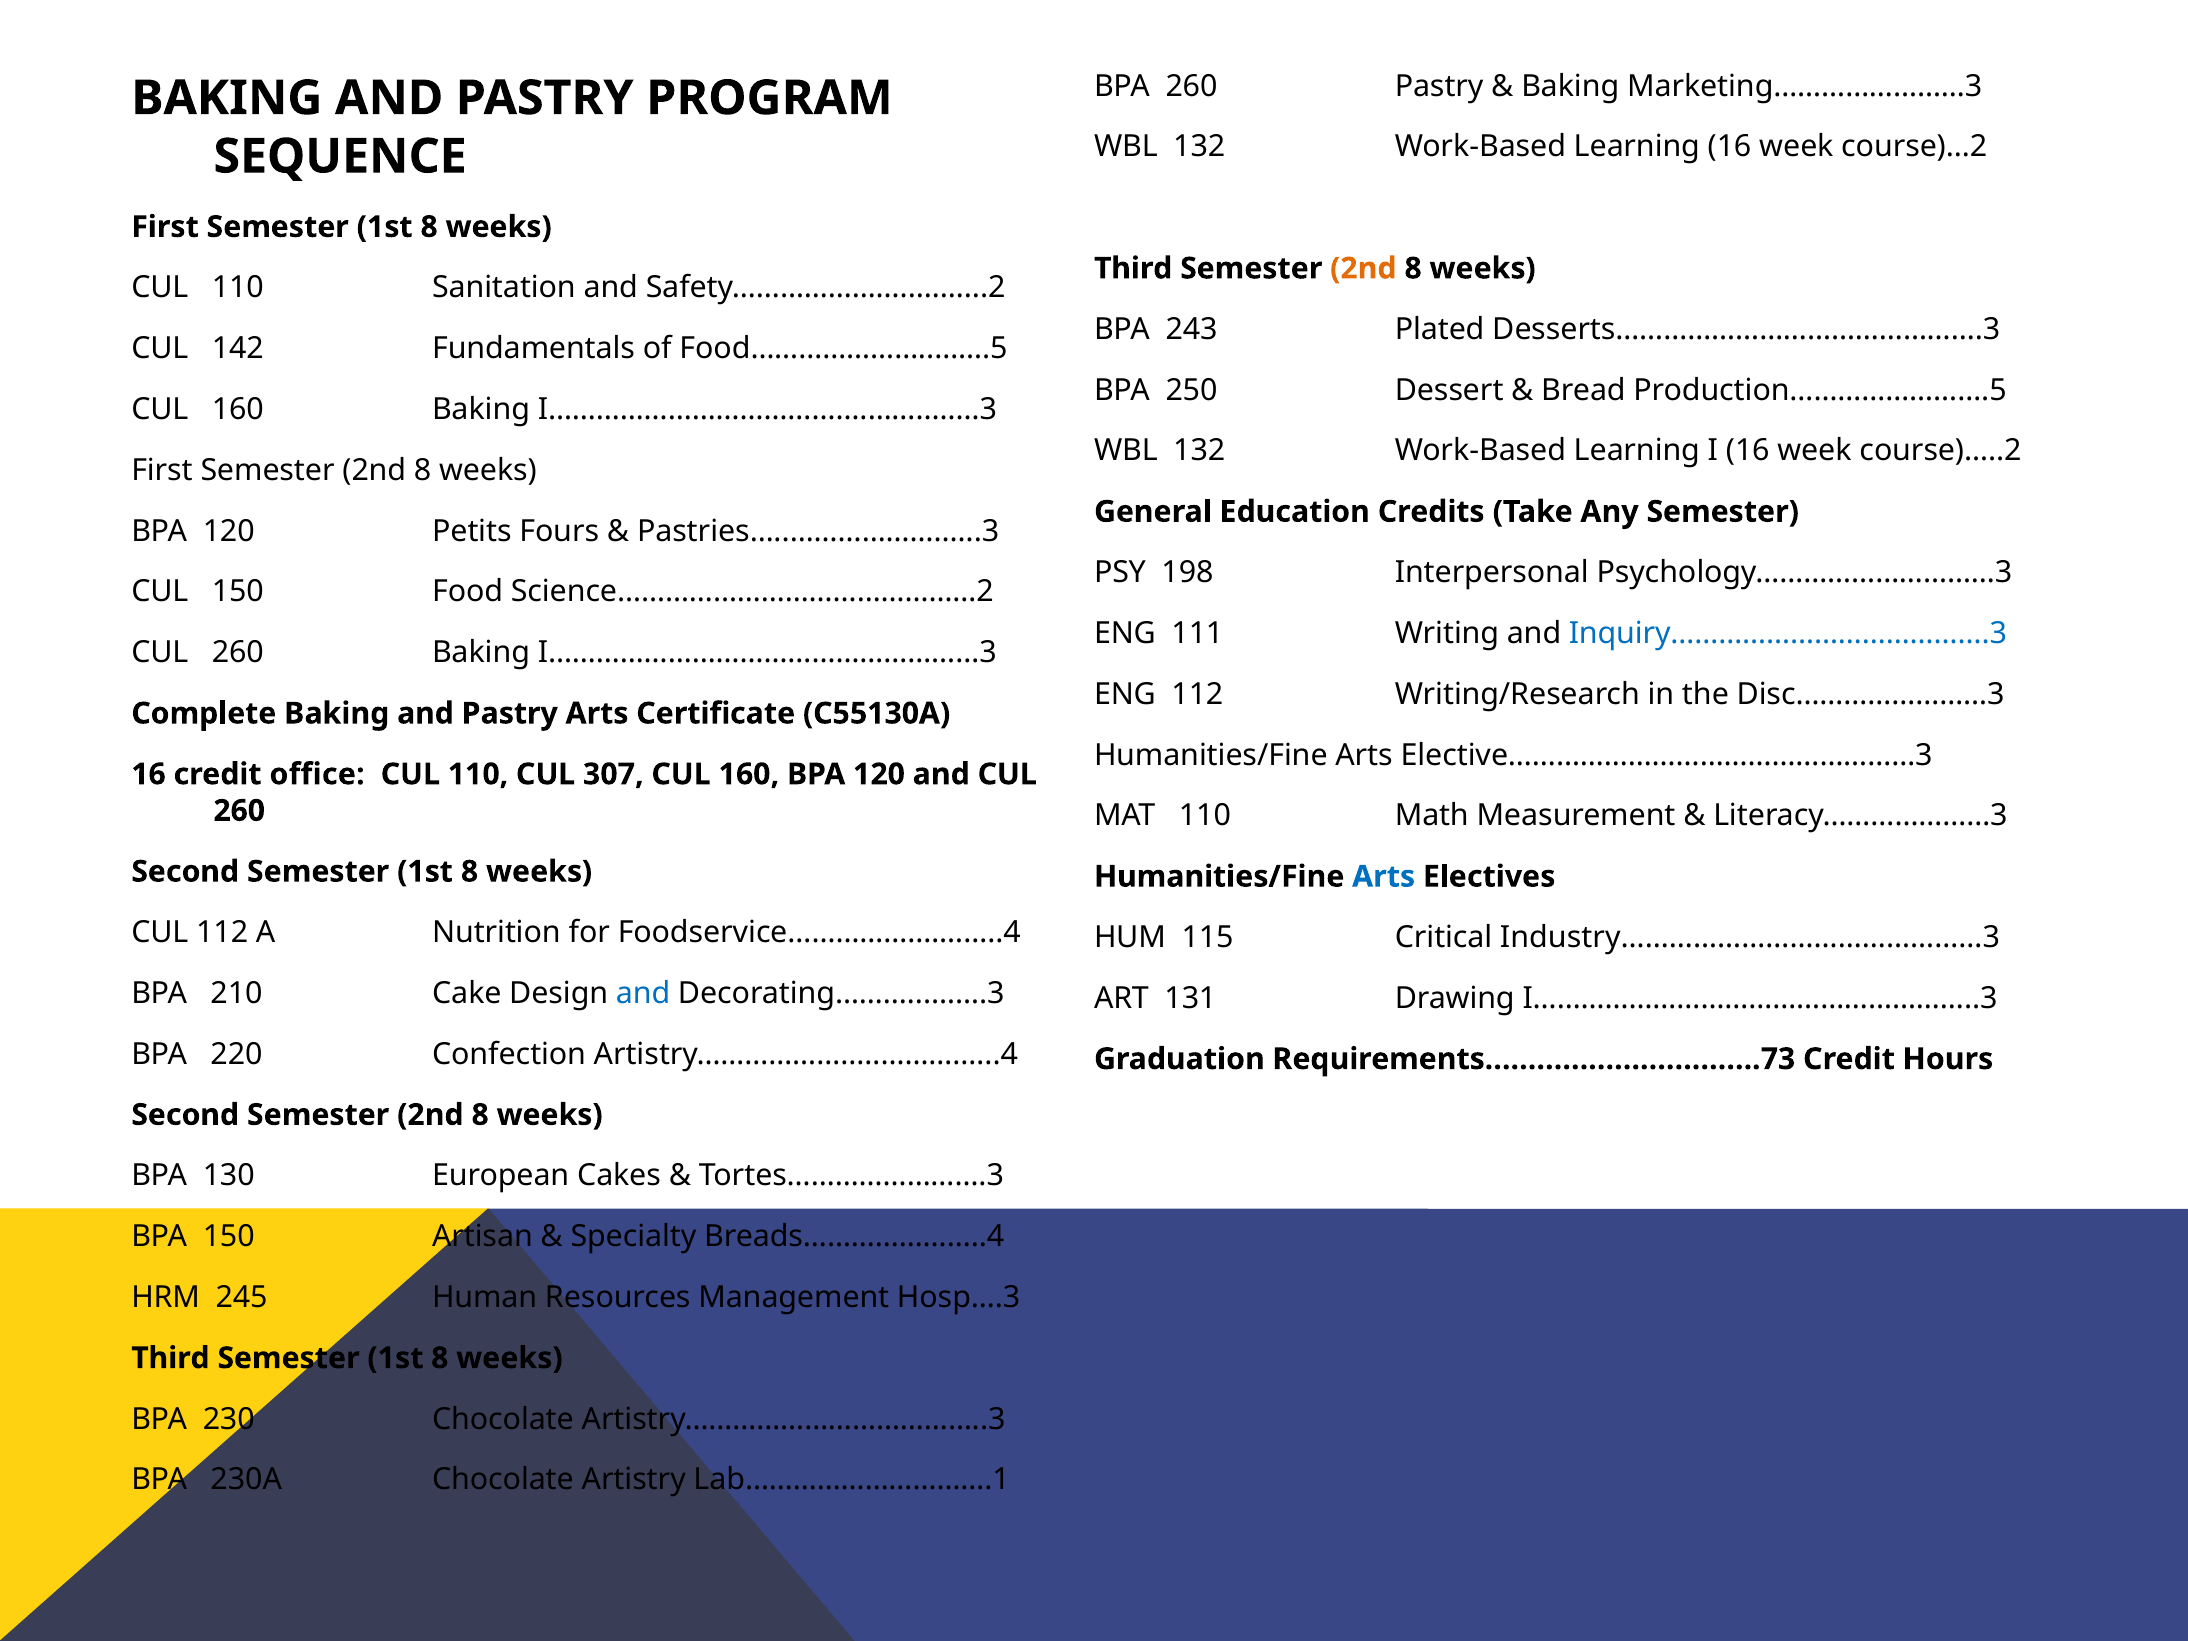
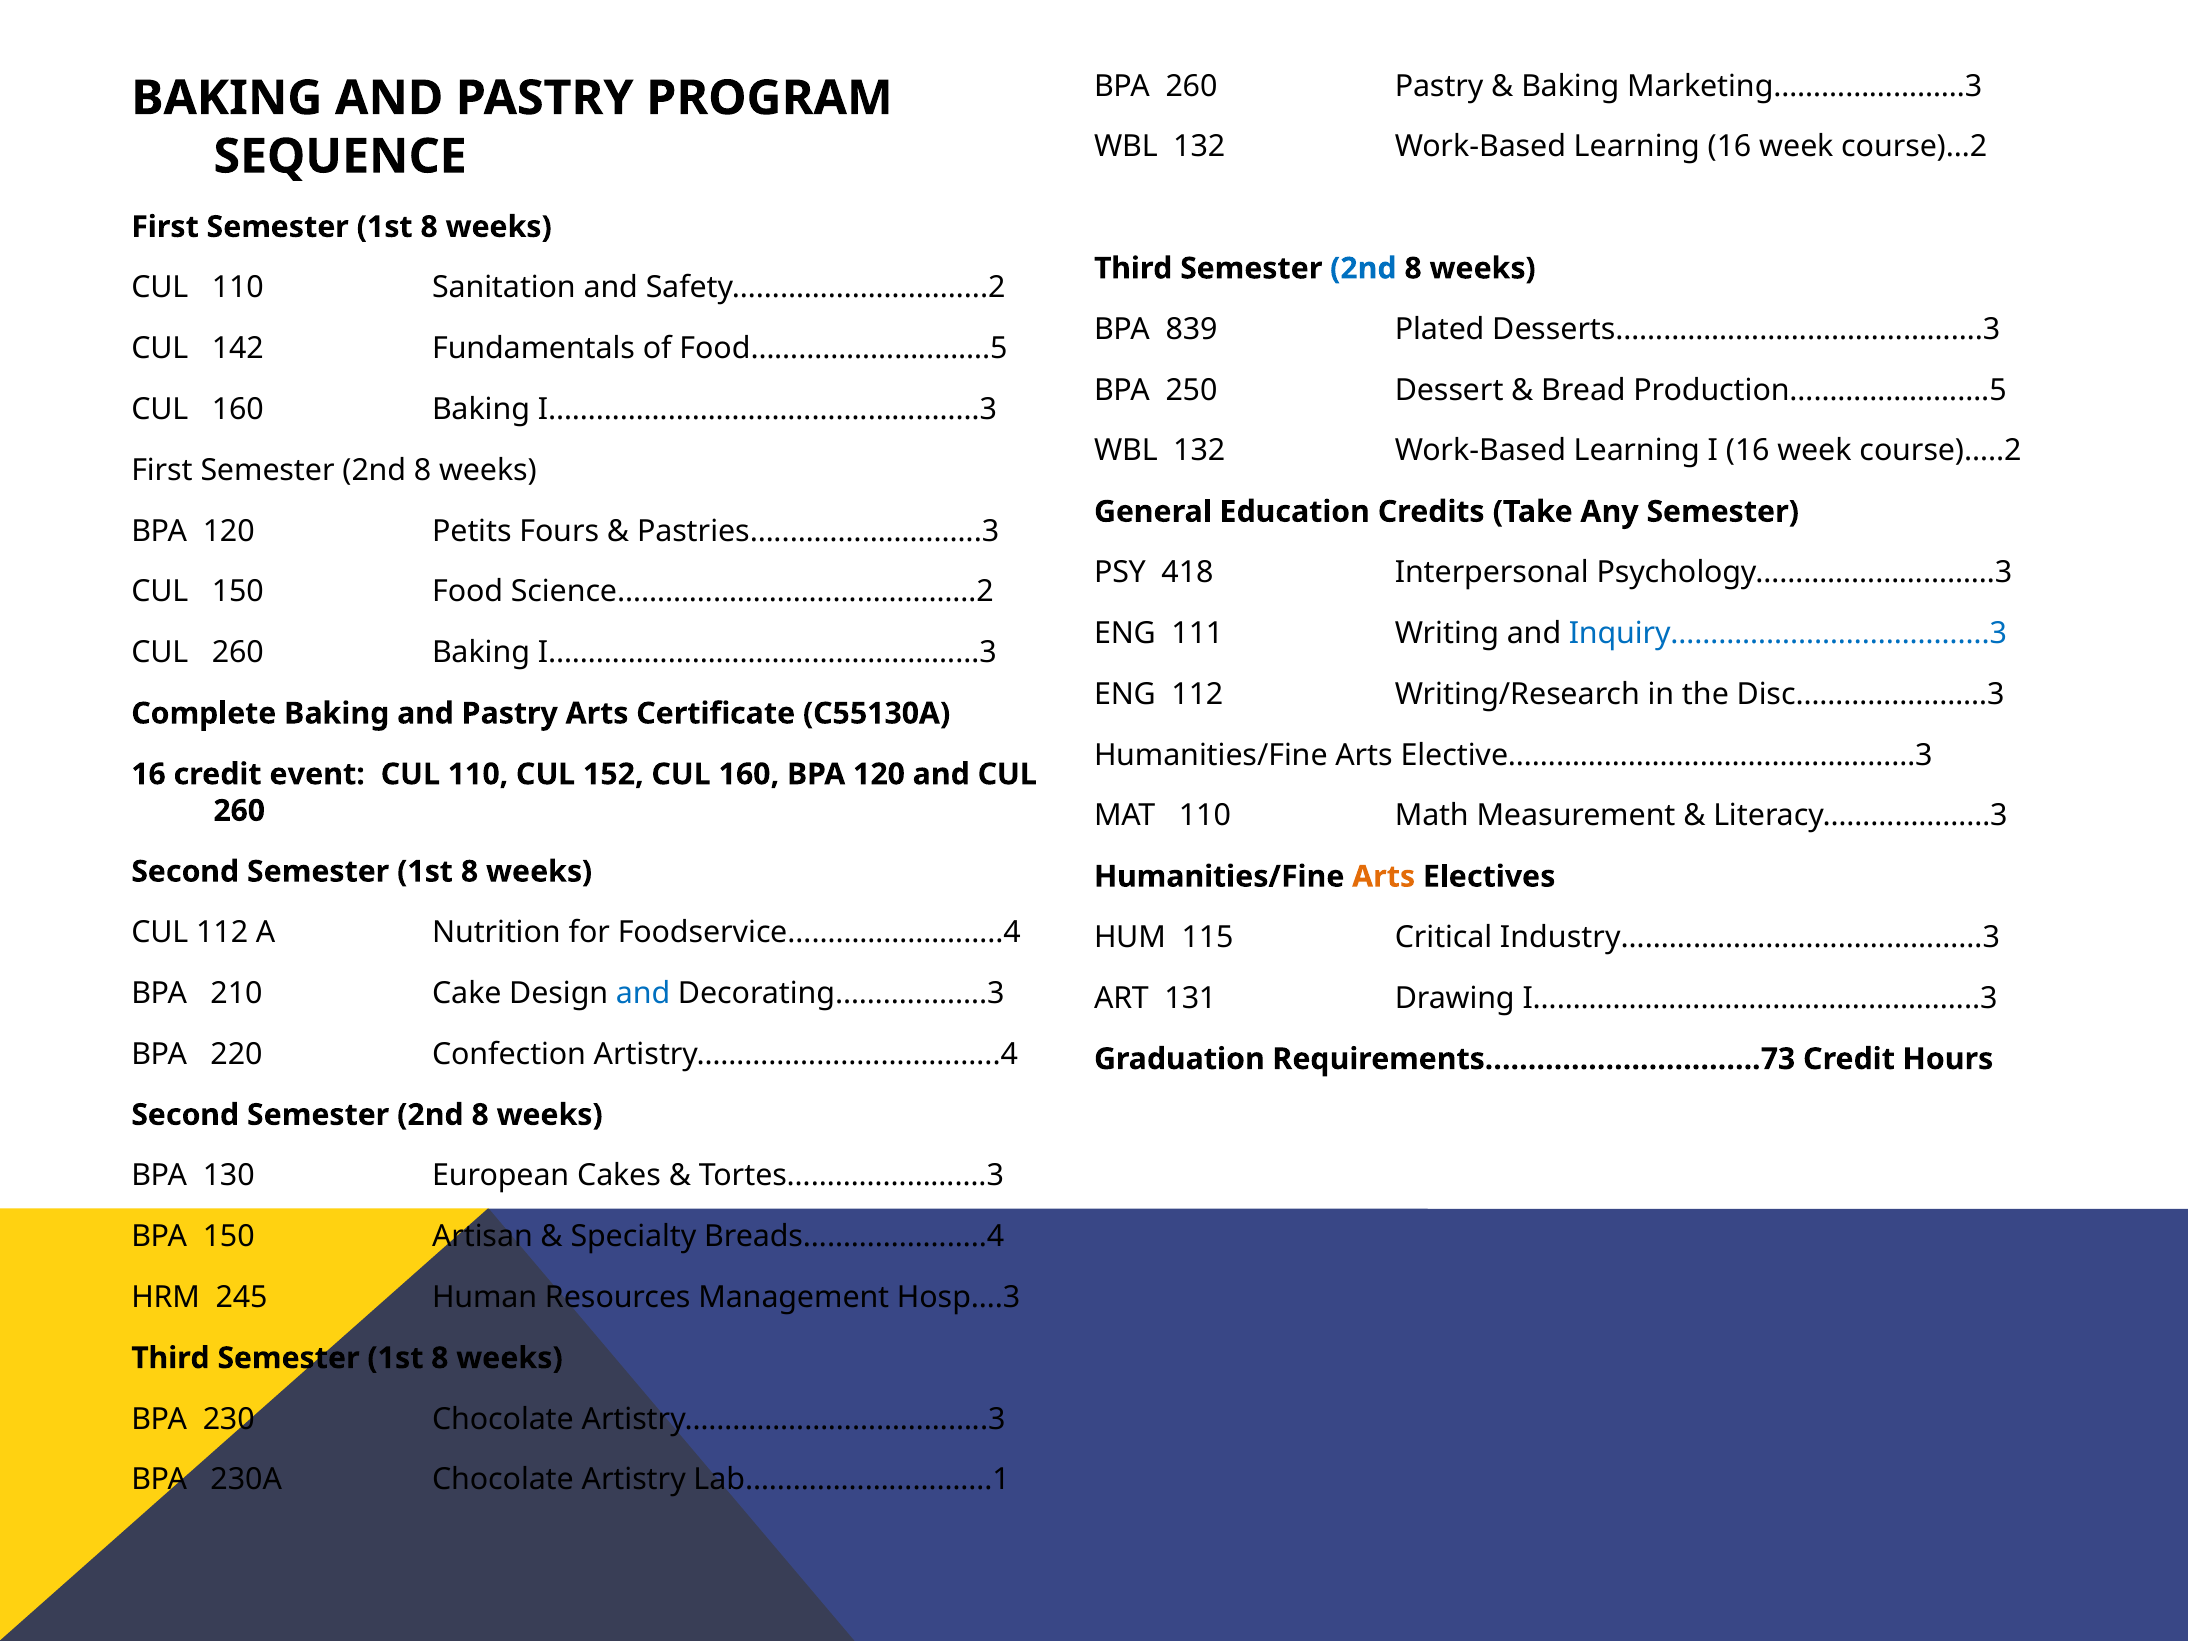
2nd at (1363, 268) colour: orange -> blue
243: 243 -> 839
198: 198 -> 418
office: office -> event
307: 307 -> 152
Arts at (1384, 877) colour: blue -> orange
